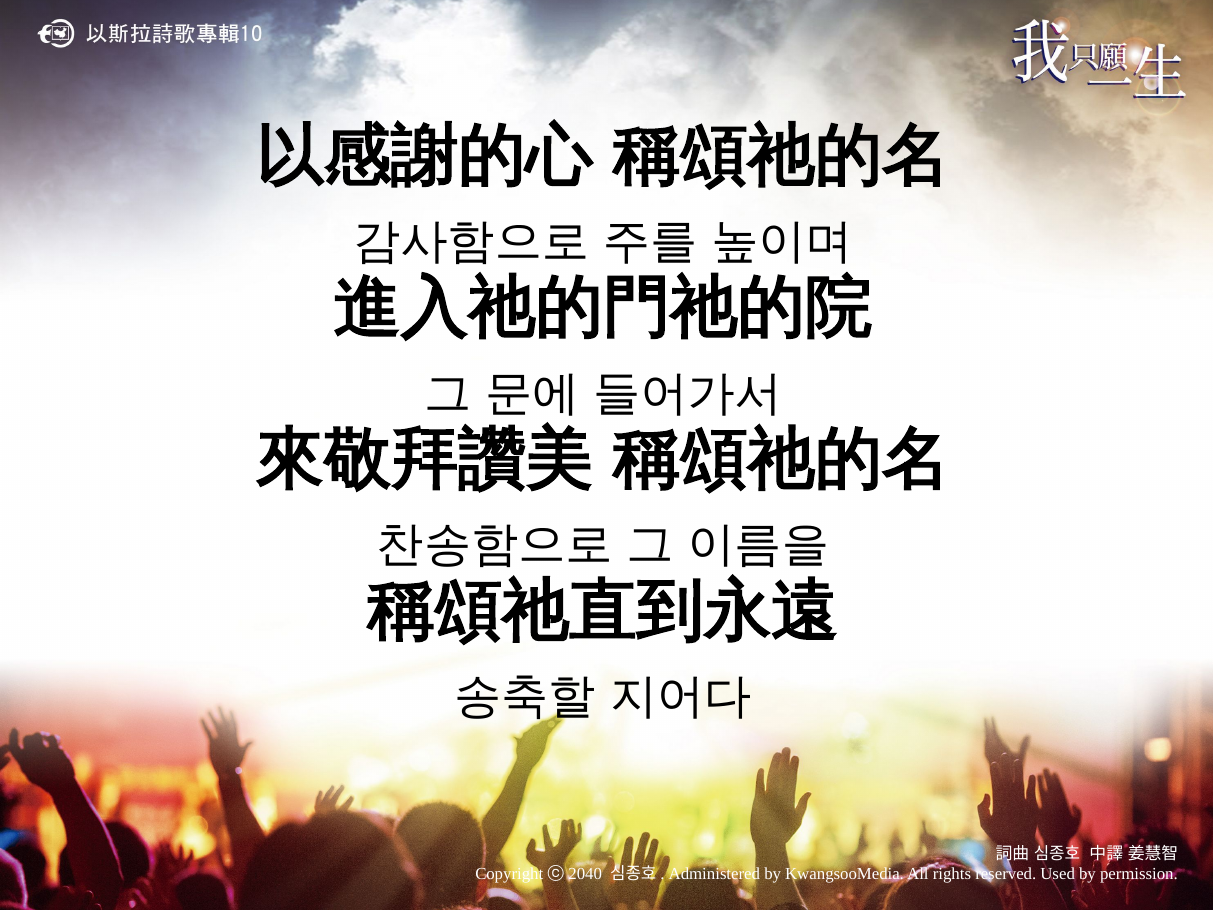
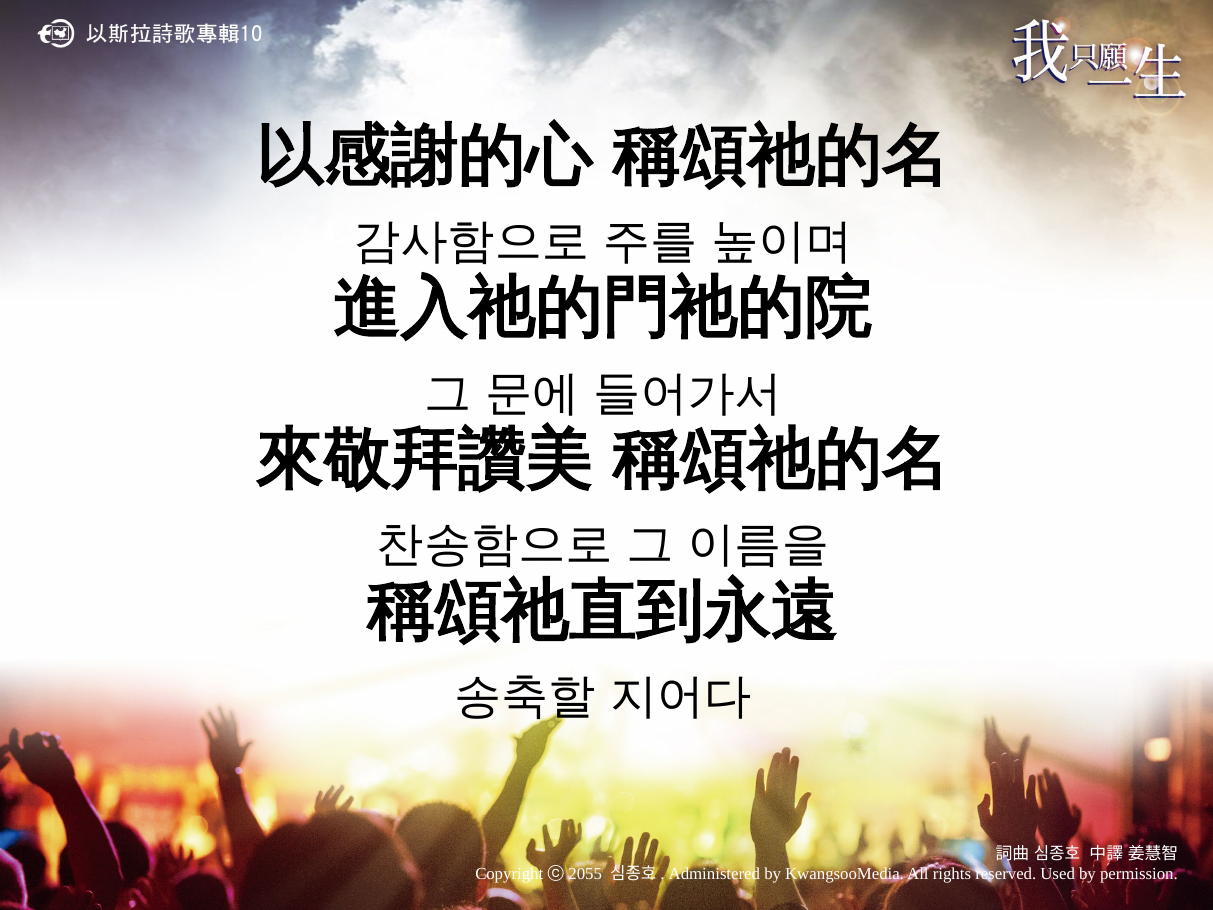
2040: 2040 -> 2055
